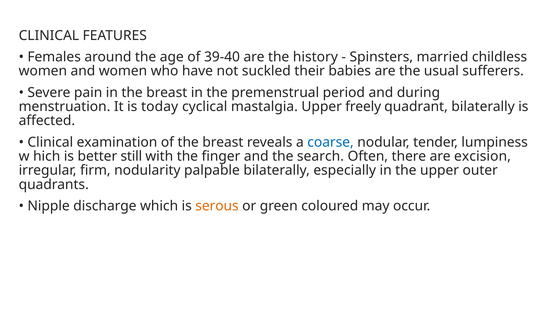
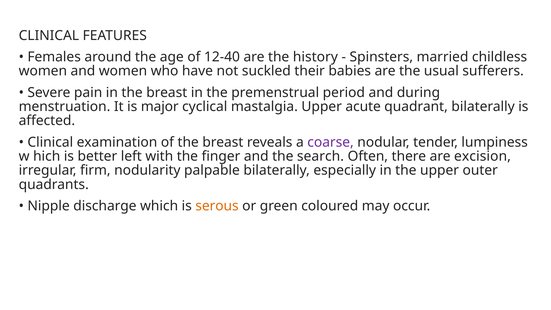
39-40: 39-40 -> 12-40
today: today -> major
freely: freely -> acute
coarse colour: blue -> purple
still: still -> left
